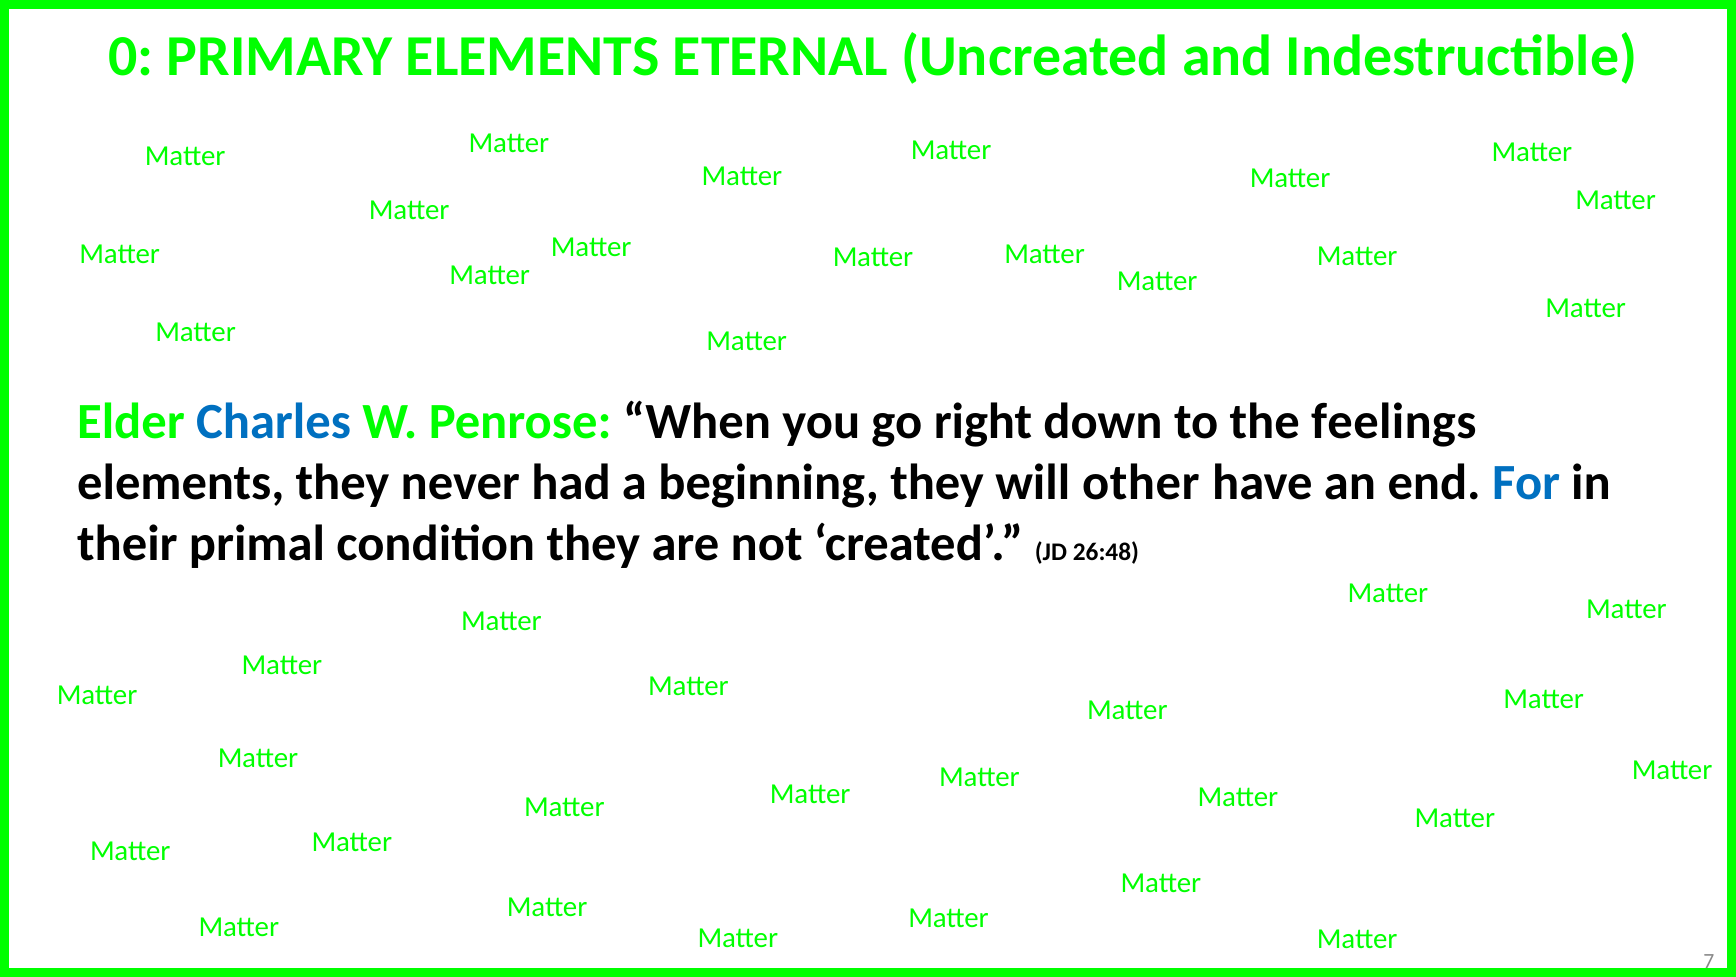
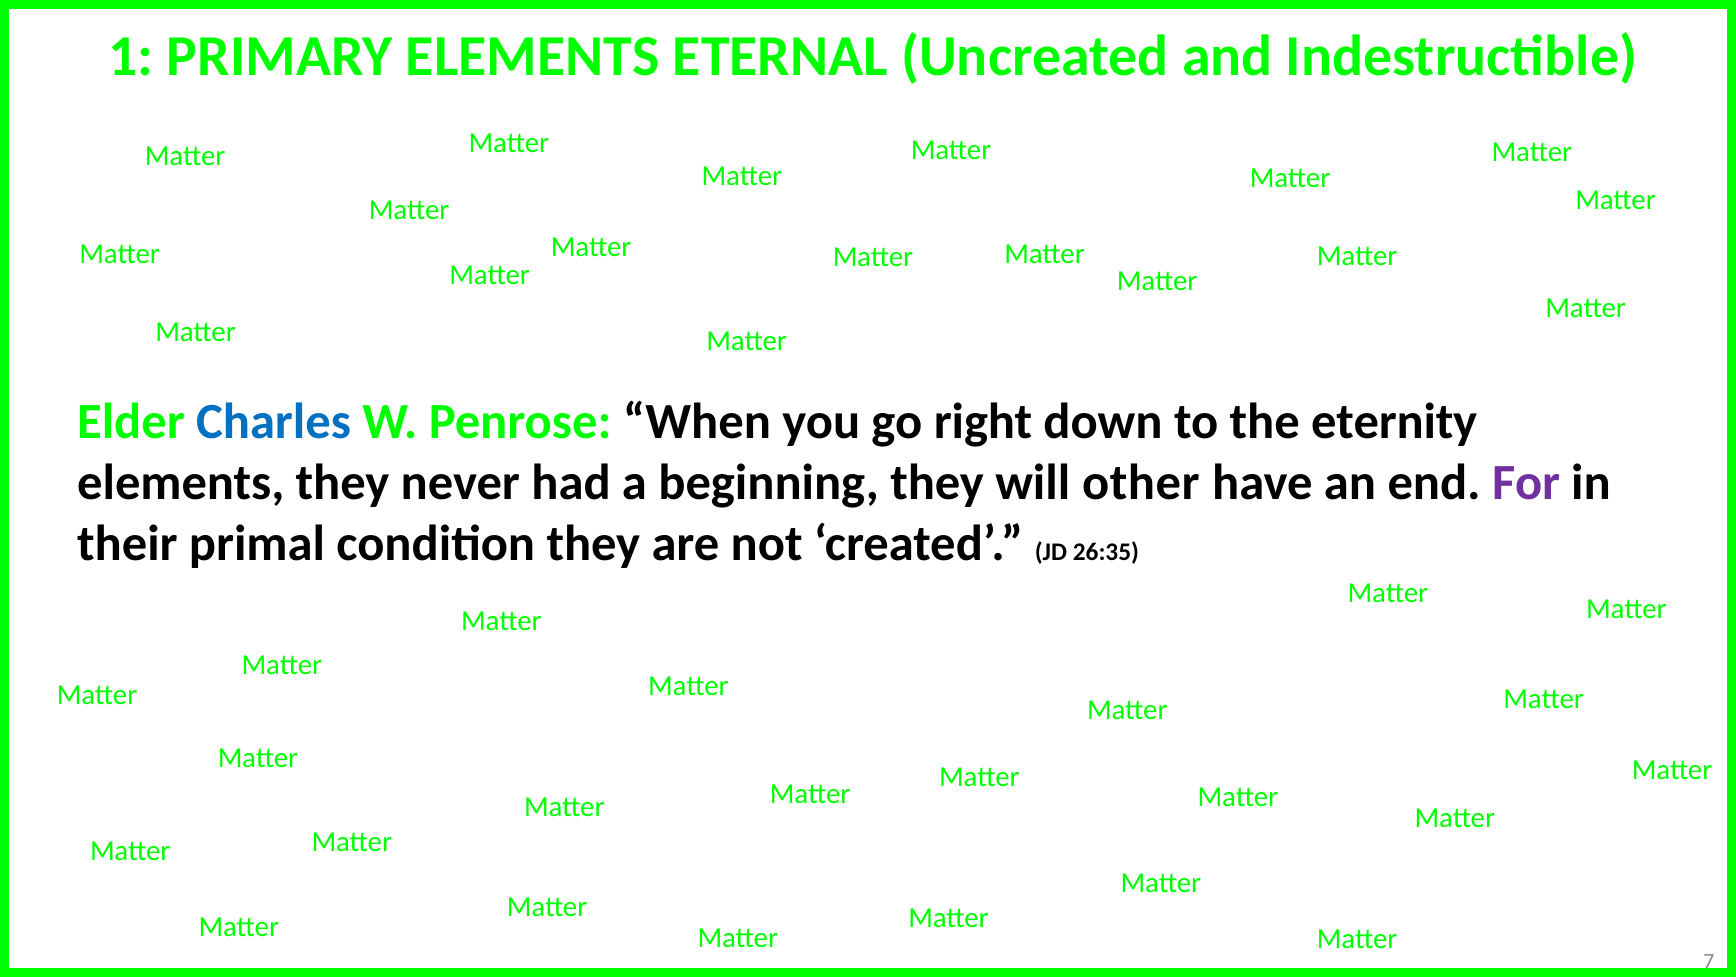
0: 0 -> 1
feelings: feelings -> eternity
For colour: blue -> purple
26:48: 26:48 -> 26:35
